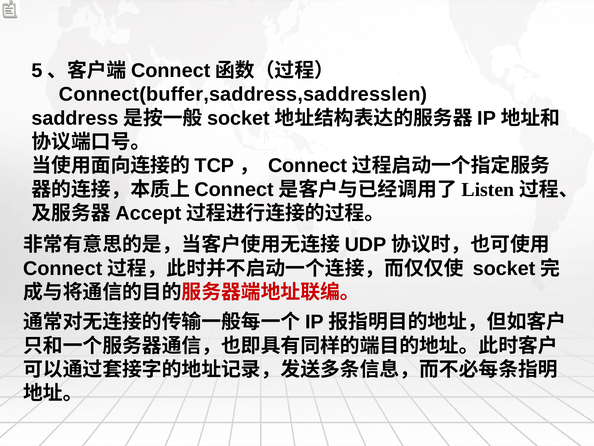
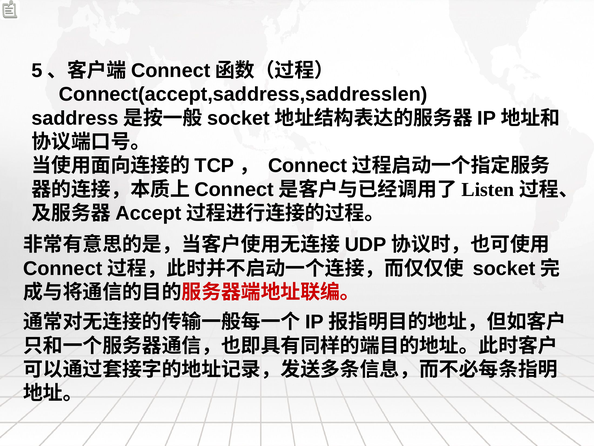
Connect(buffer,saddress,saddresslen: Connect(buffer,saddress,saddresslen -> Connect(accept,saddress,saddresslen
